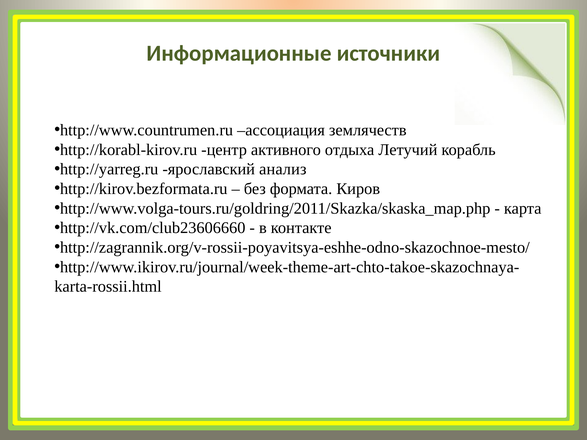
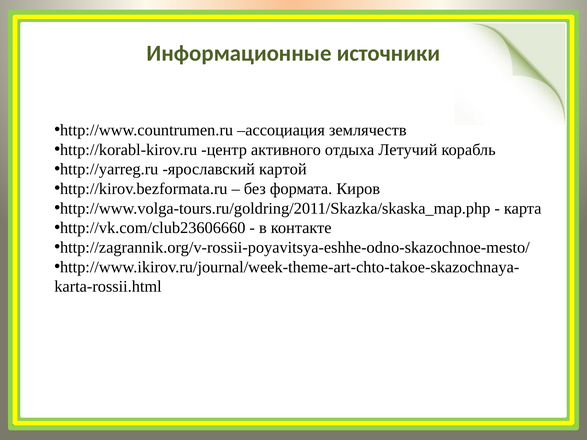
анализ: анализ -> картой
